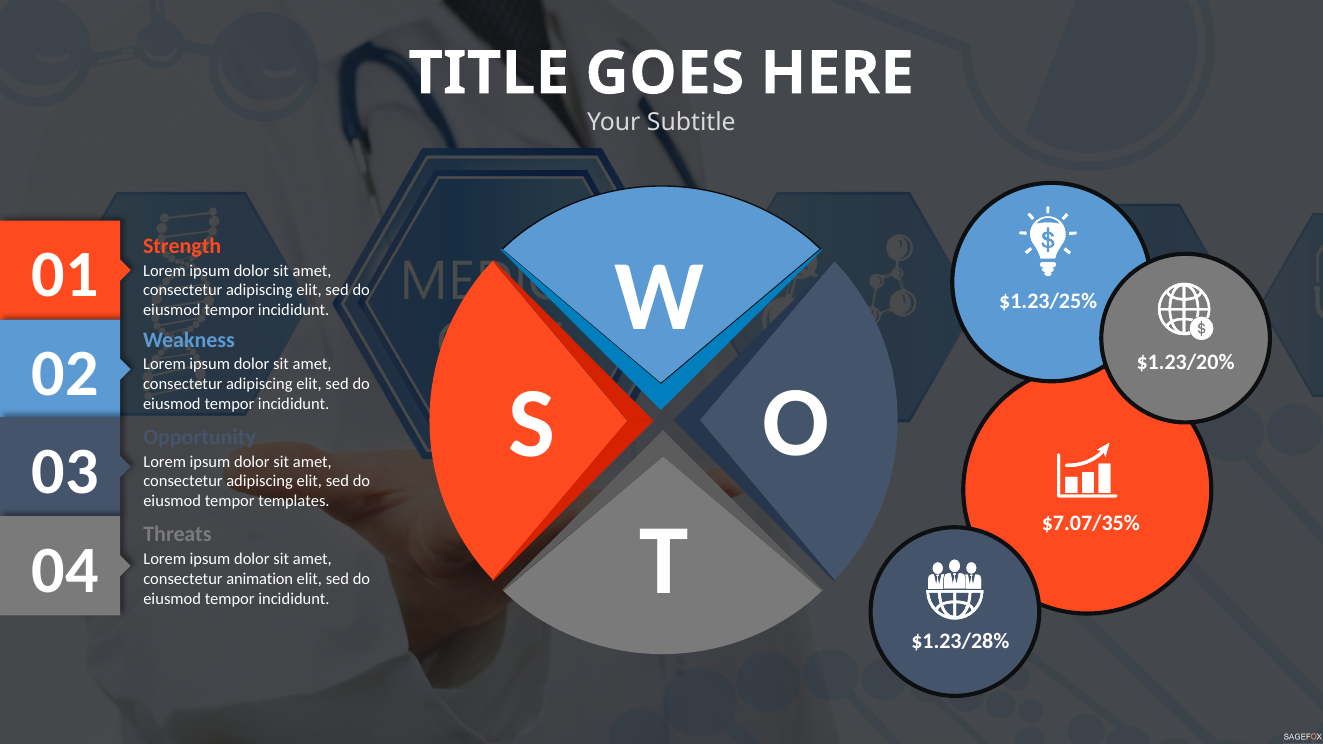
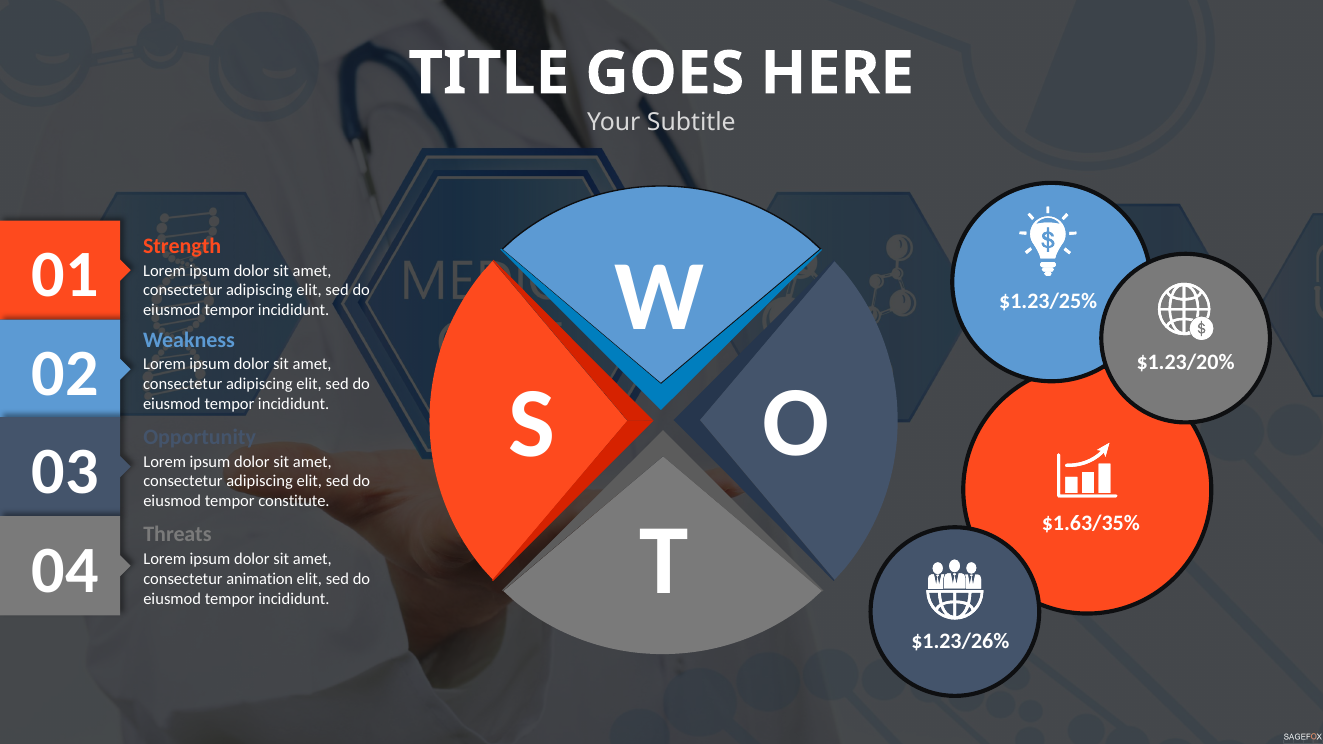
templates: templates -> constitute
$7.07/35%: $7.07/35% -> $1.63/35%
$1.23/28%: $1.23/28% -> $1.23/26%
